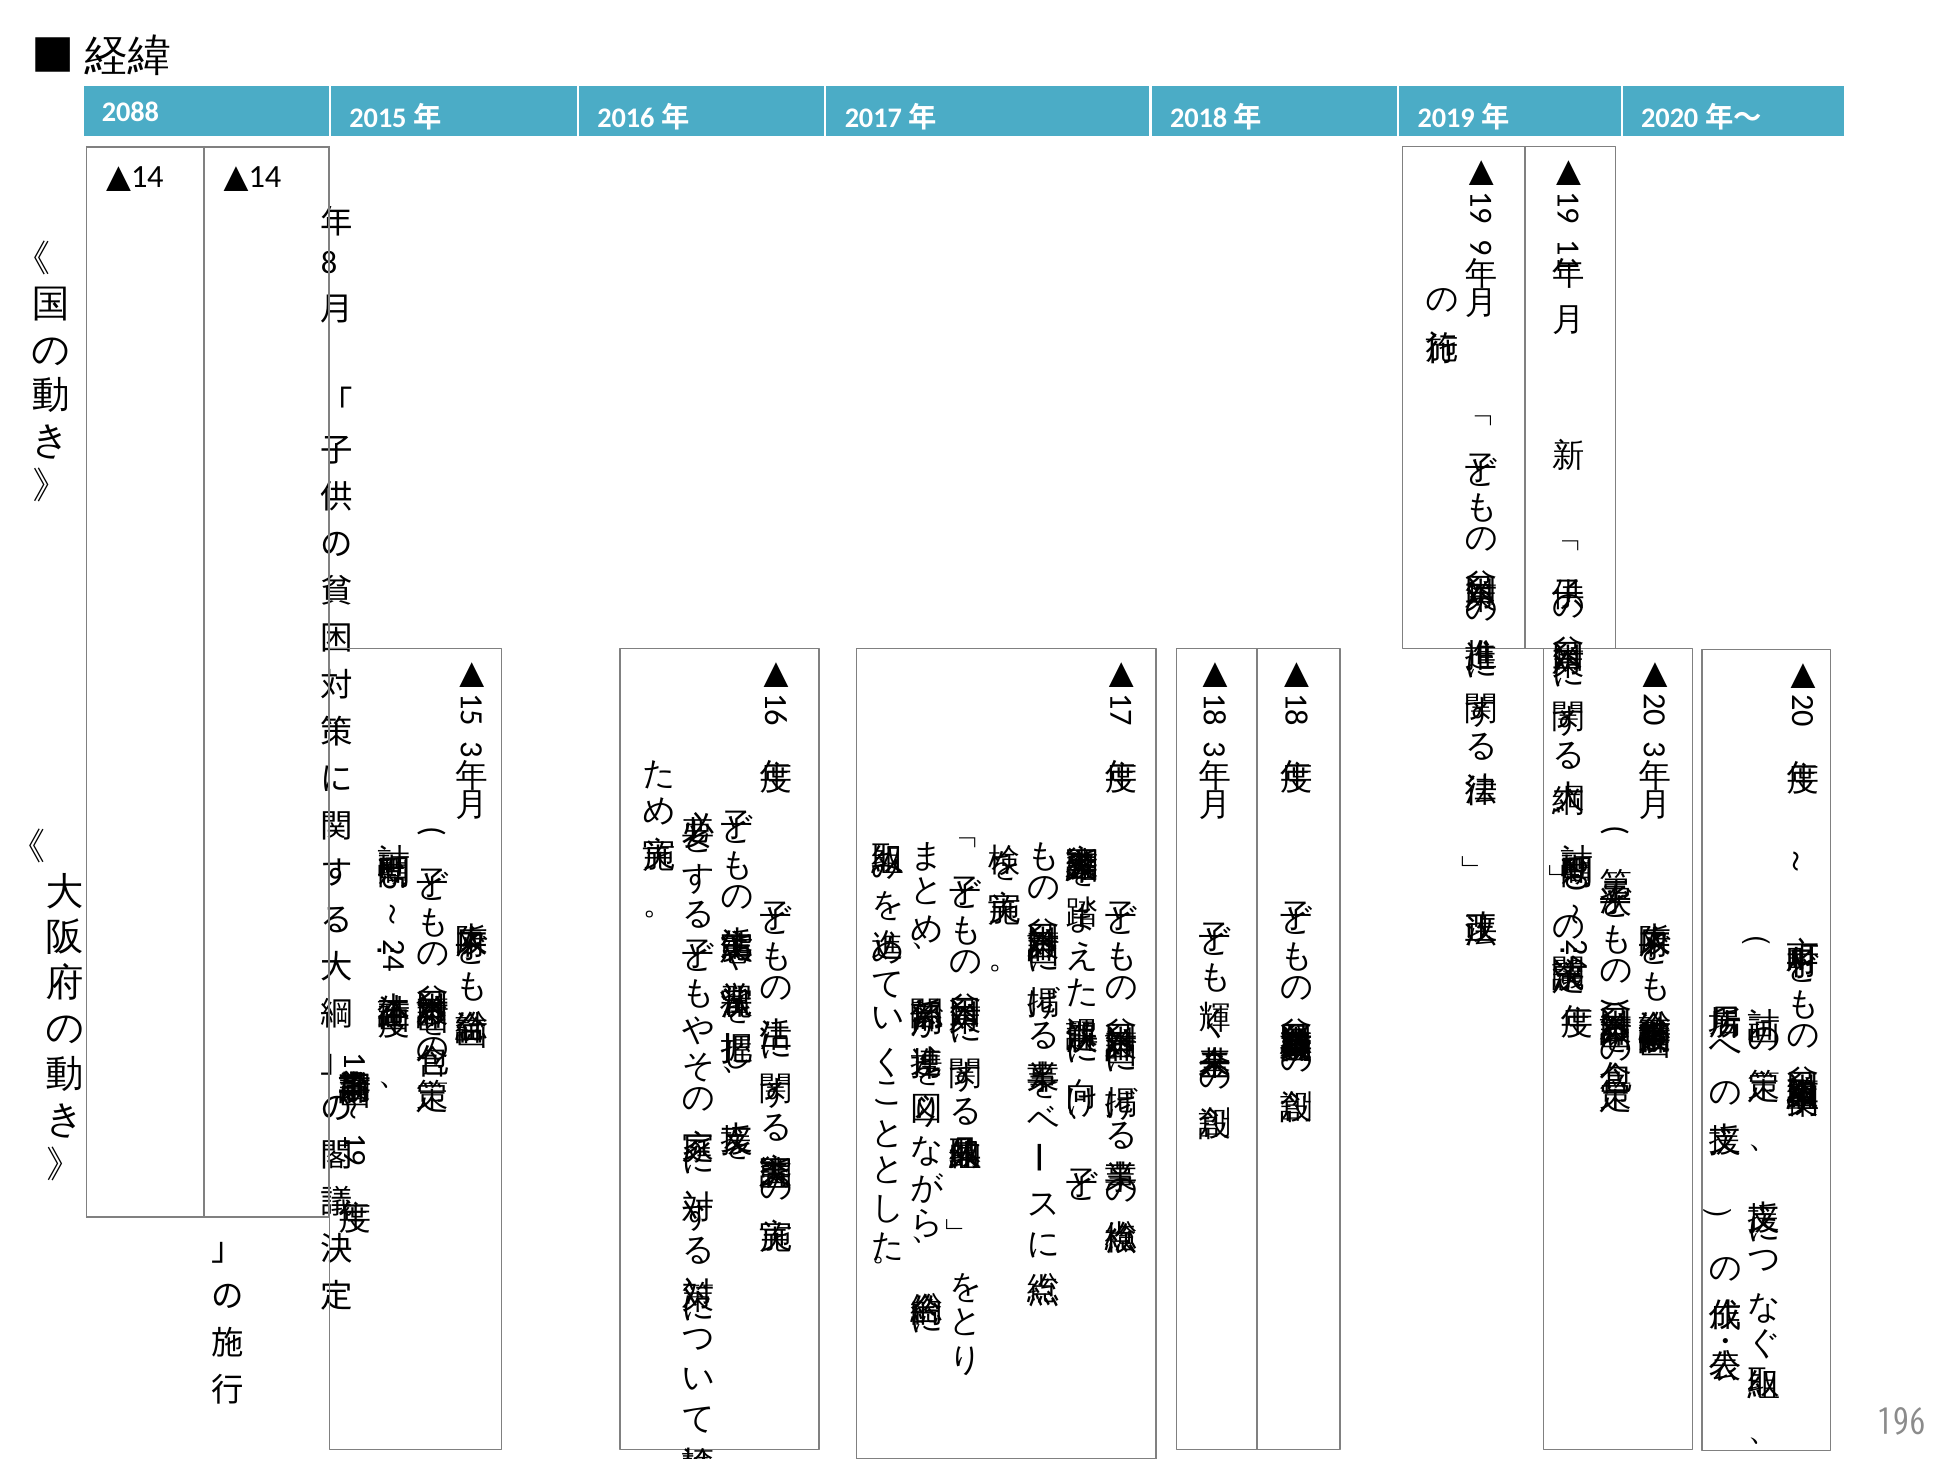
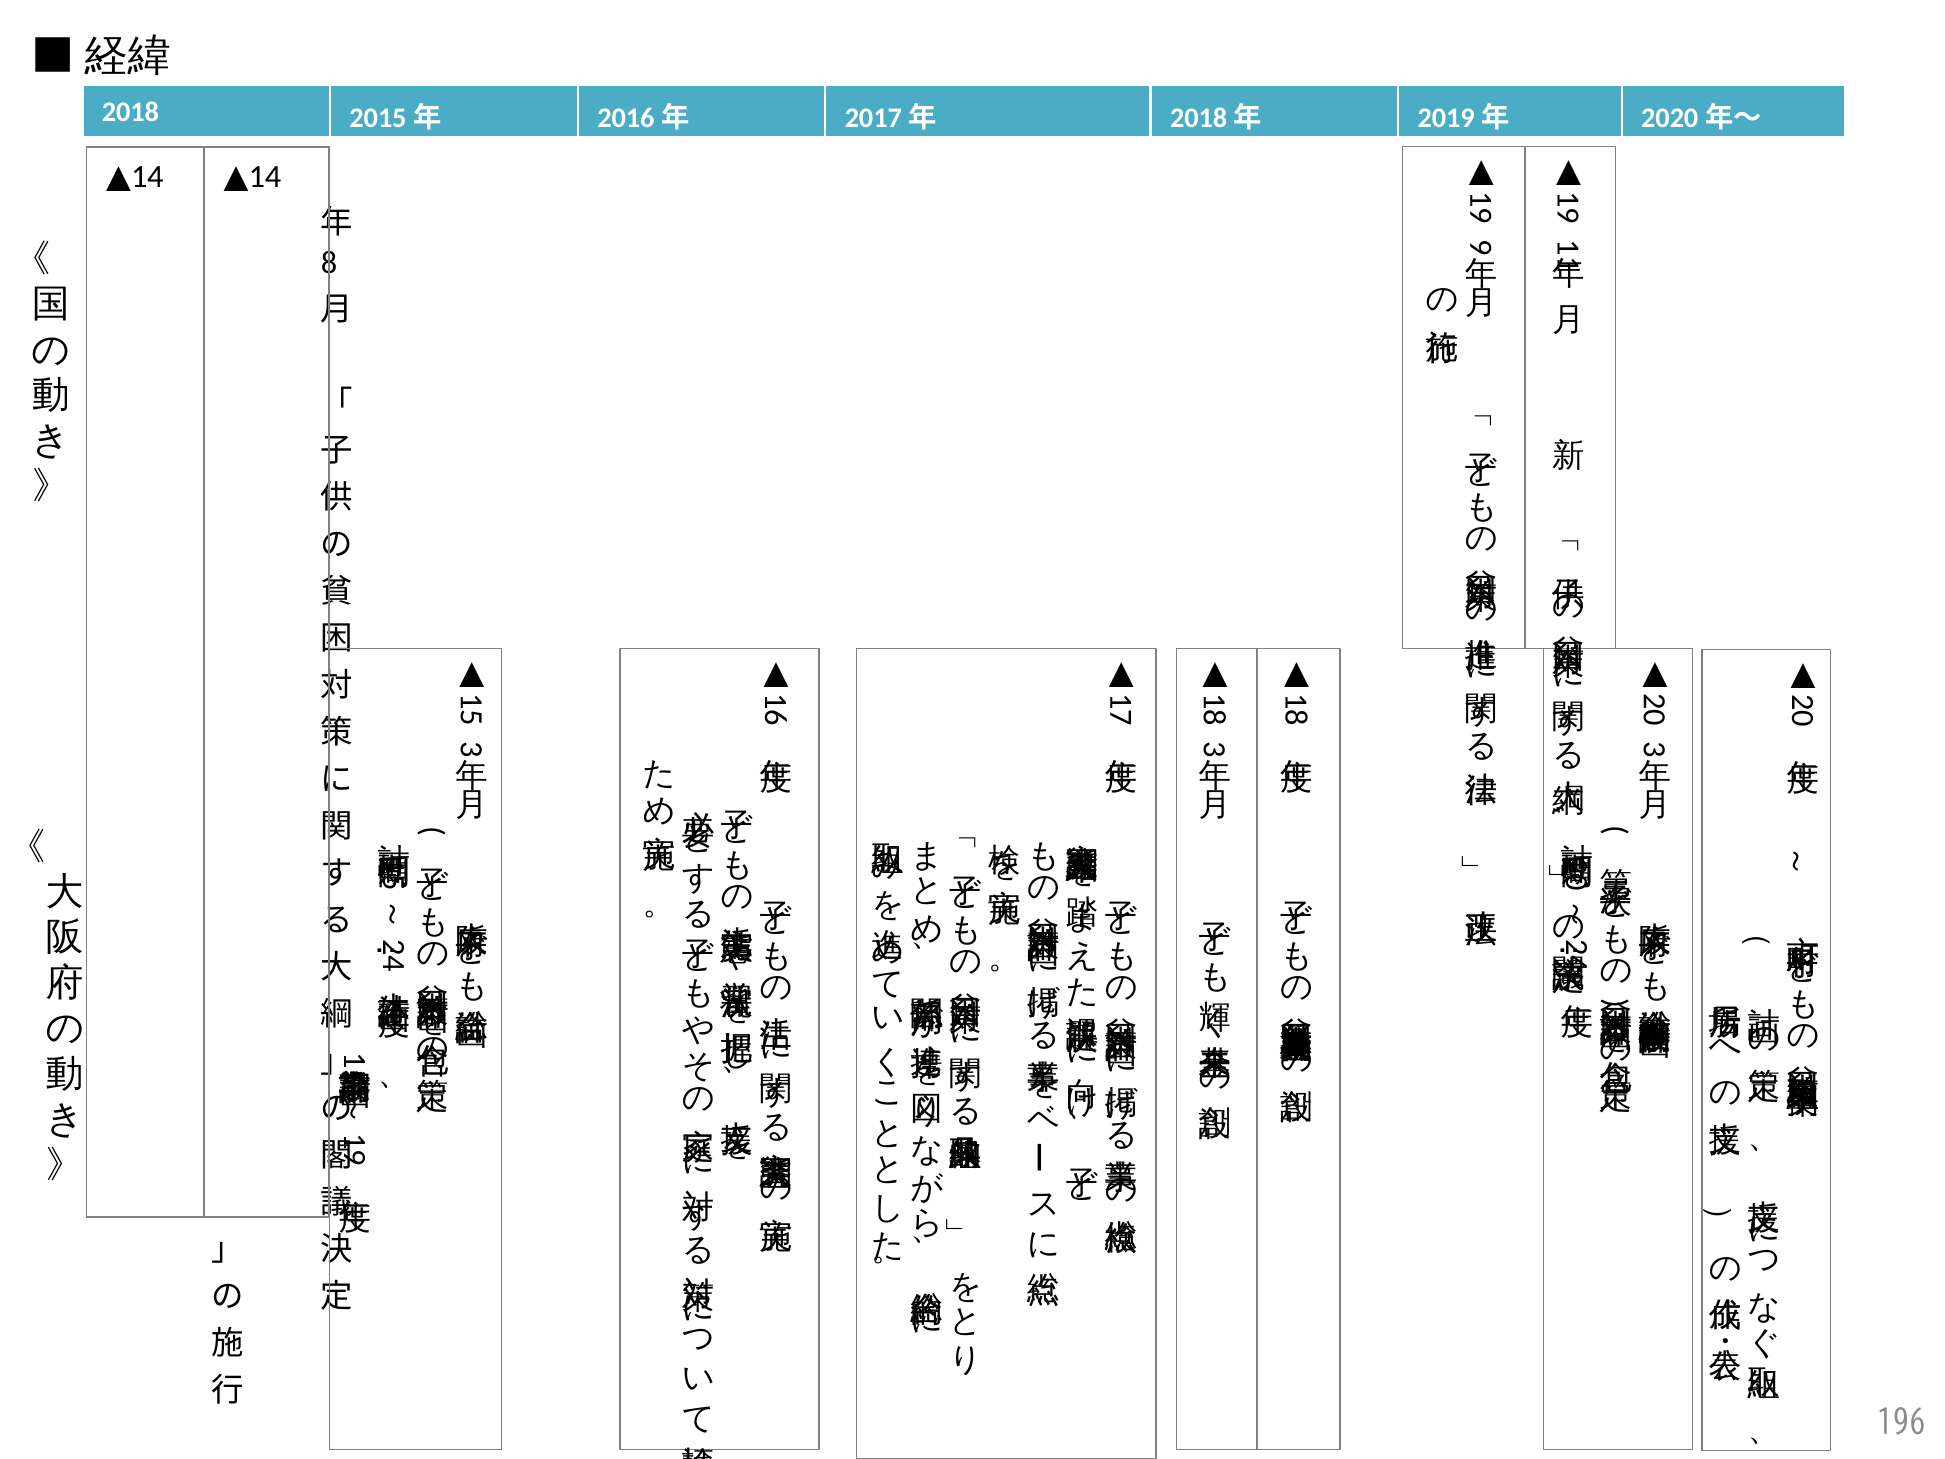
2088: 2088 -> 2018
